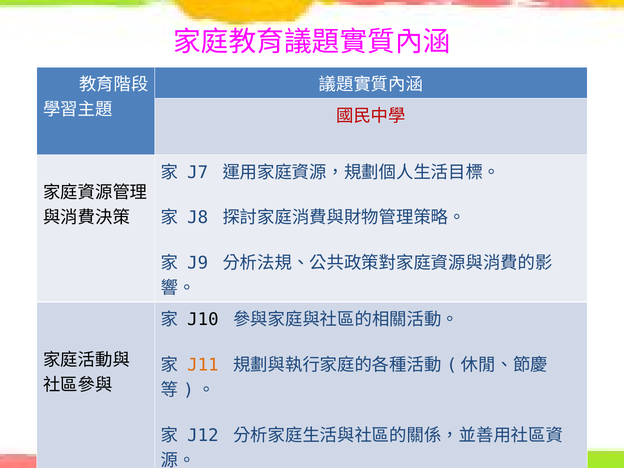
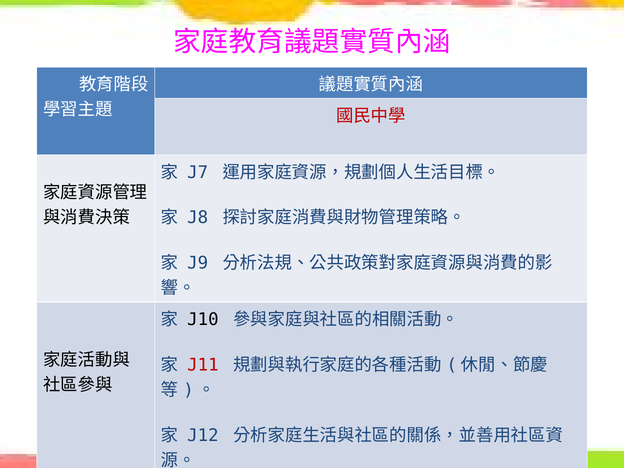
J11 colour: orange -> red
